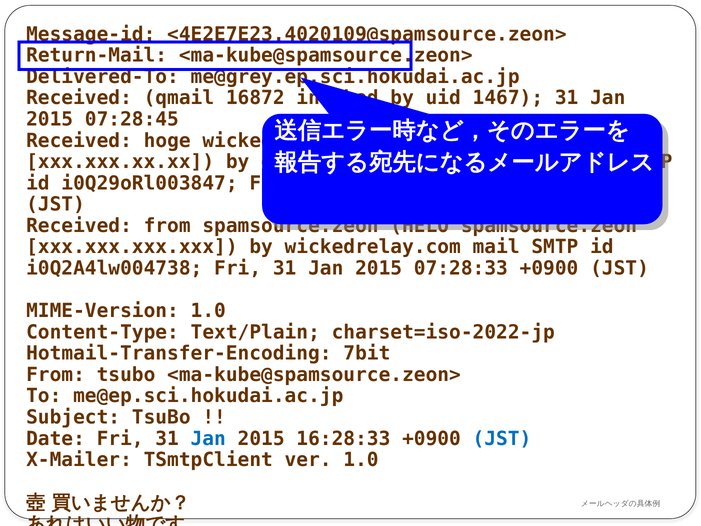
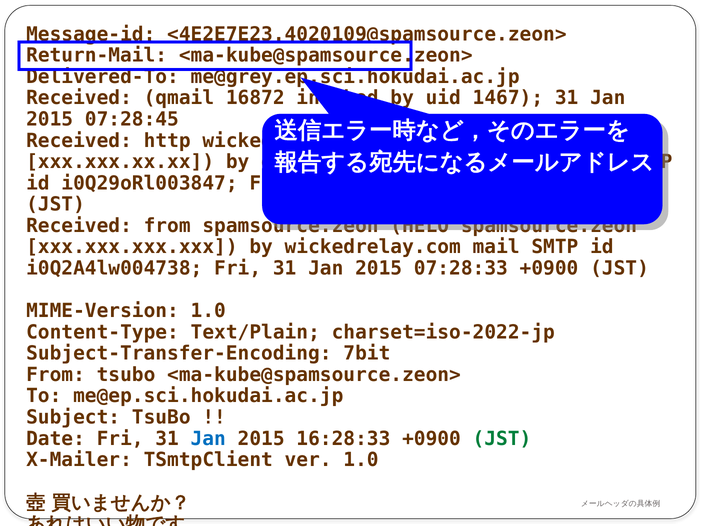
hoge: hoge -> http
Hotmail-Transfer-Encoding: Hotmail-Transfer-Encoding -> Subject-Transfer-Encoding
JST at (502, 438) colour: blue -> green
